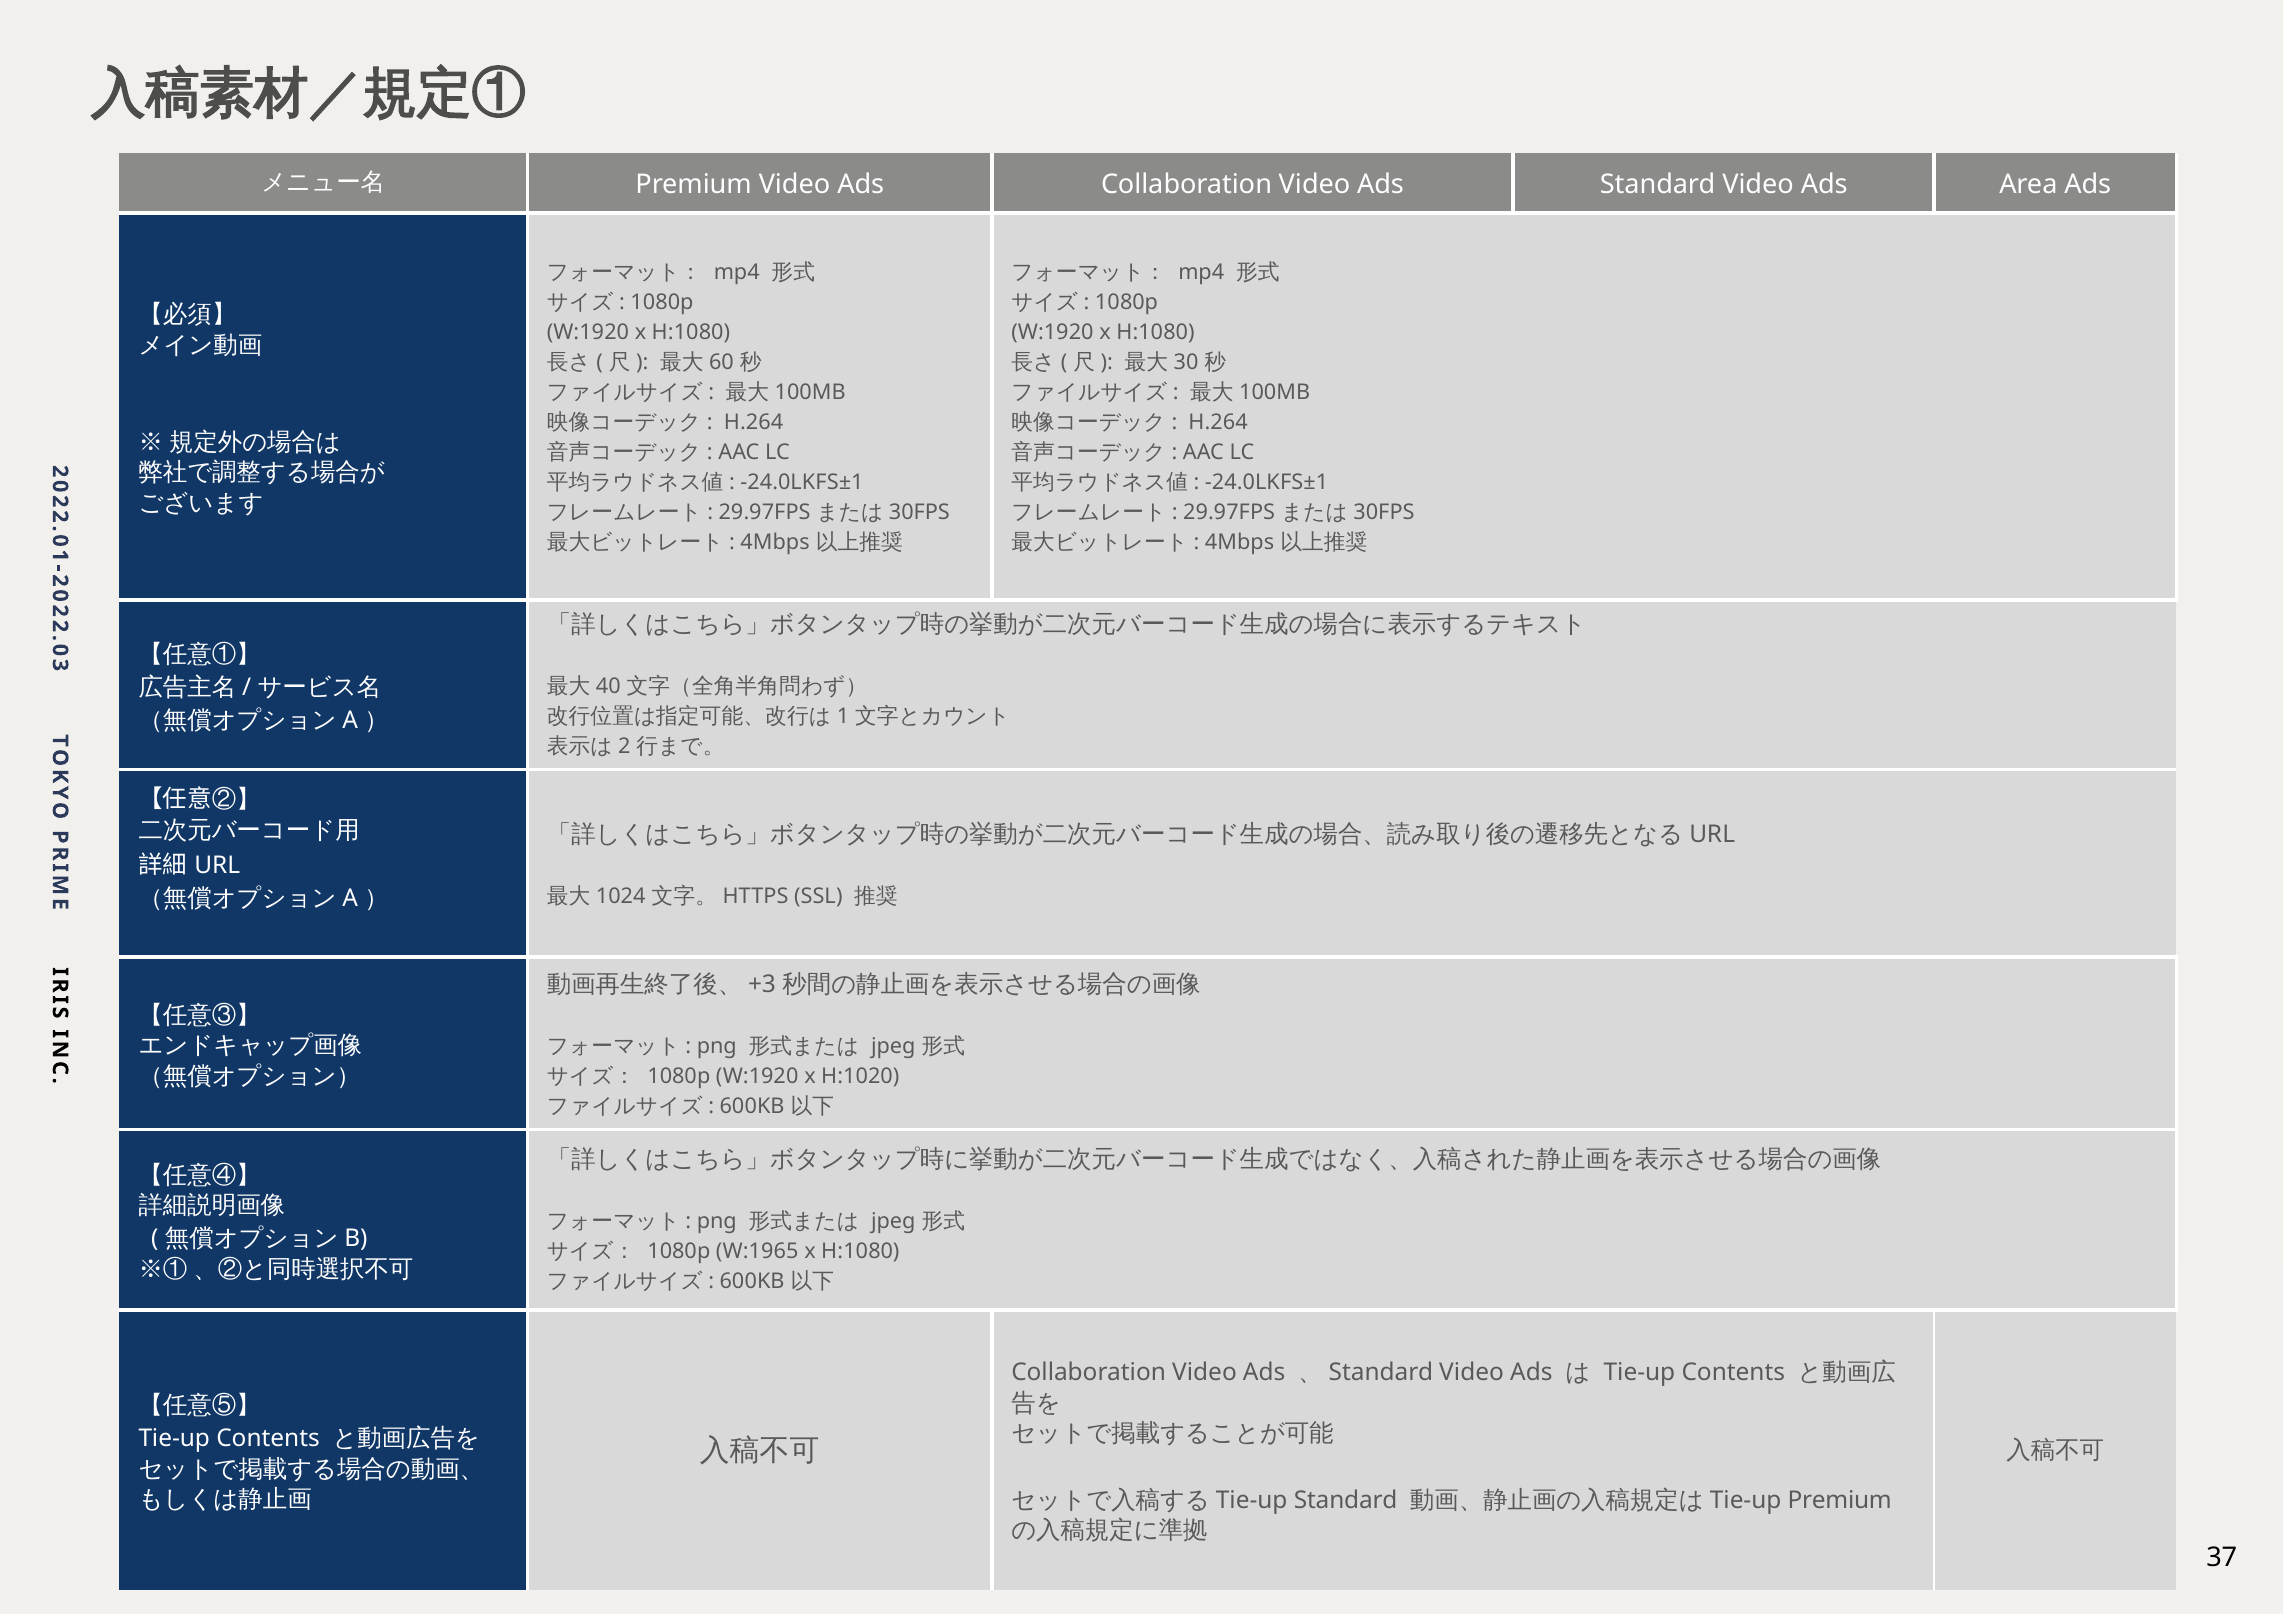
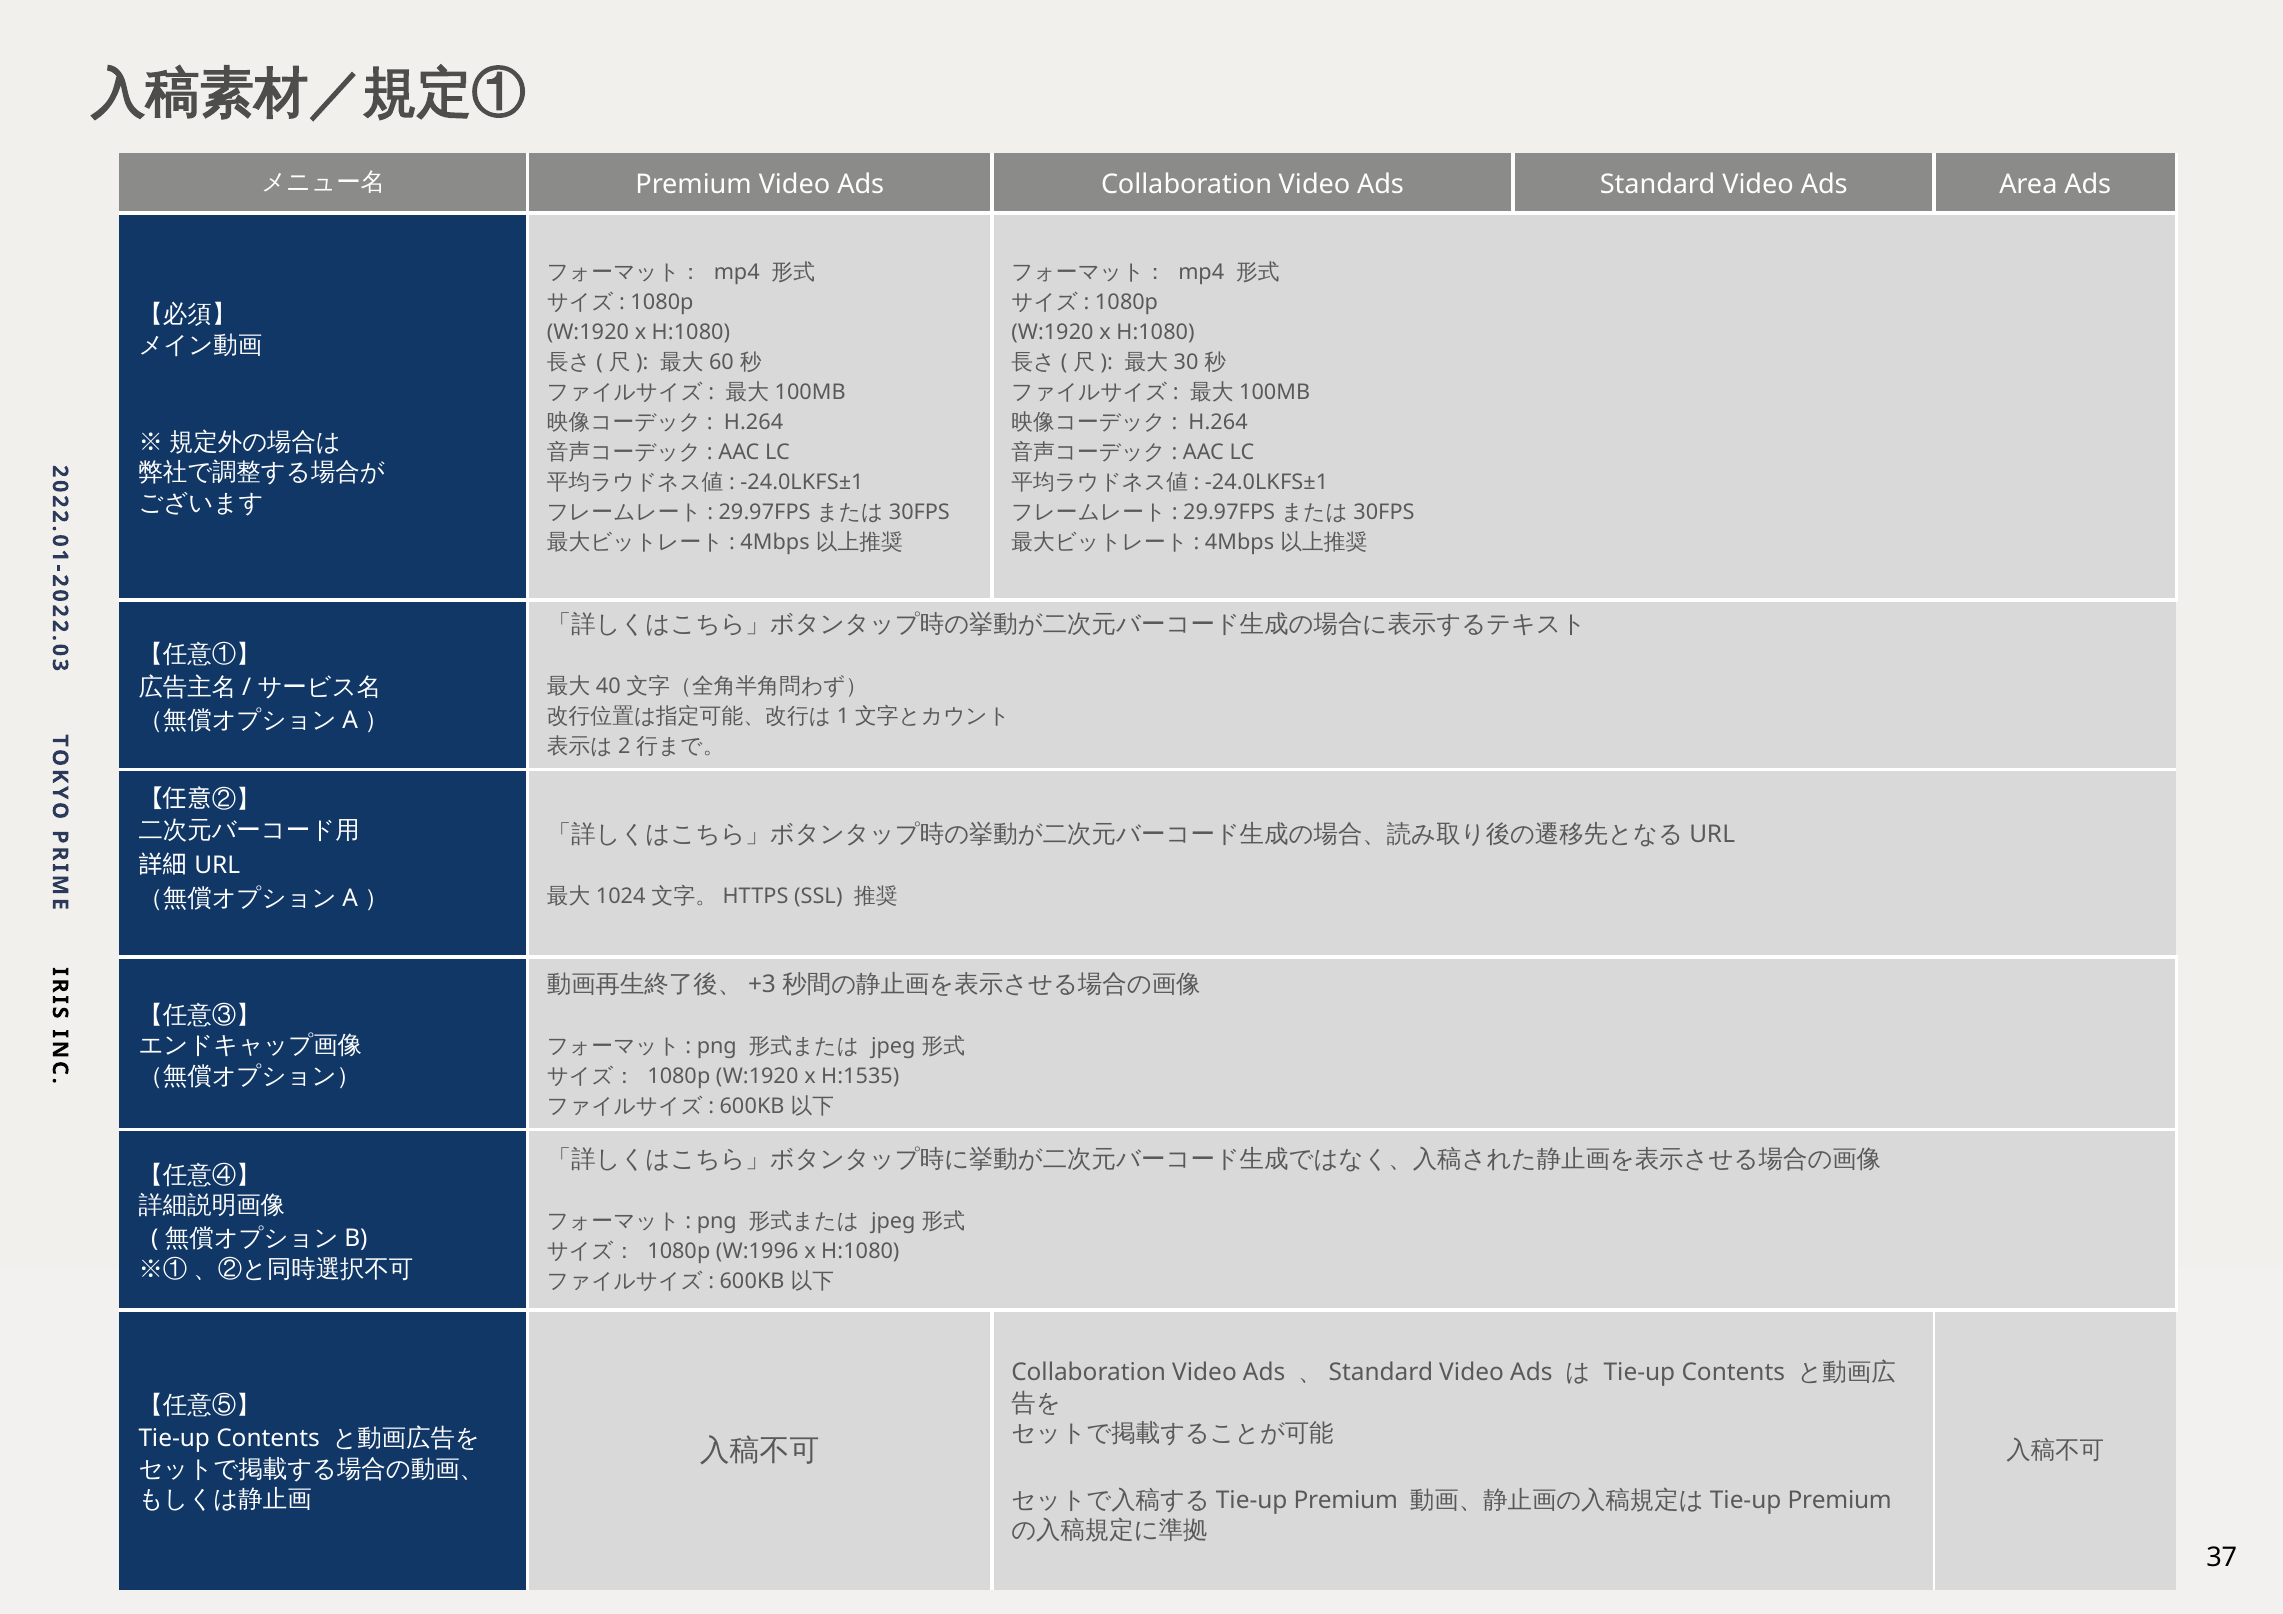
H:1020: H:1020 -> H:1535
W:1965: W:1965 -> W:1996
Tie-up Standard: Standard -> Premium
